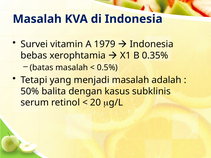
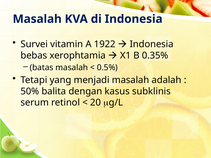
1979: 1979 -> 1922
